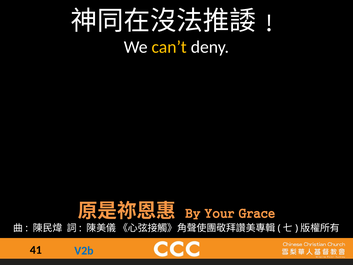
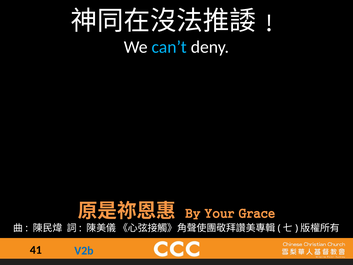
can’t colour: yellow -> light blue
